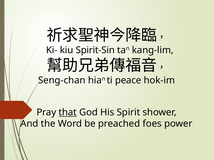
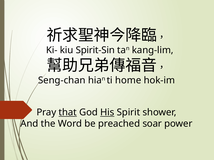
peace: peace -> home
His underline: none -> present
foes: foes -> soar
